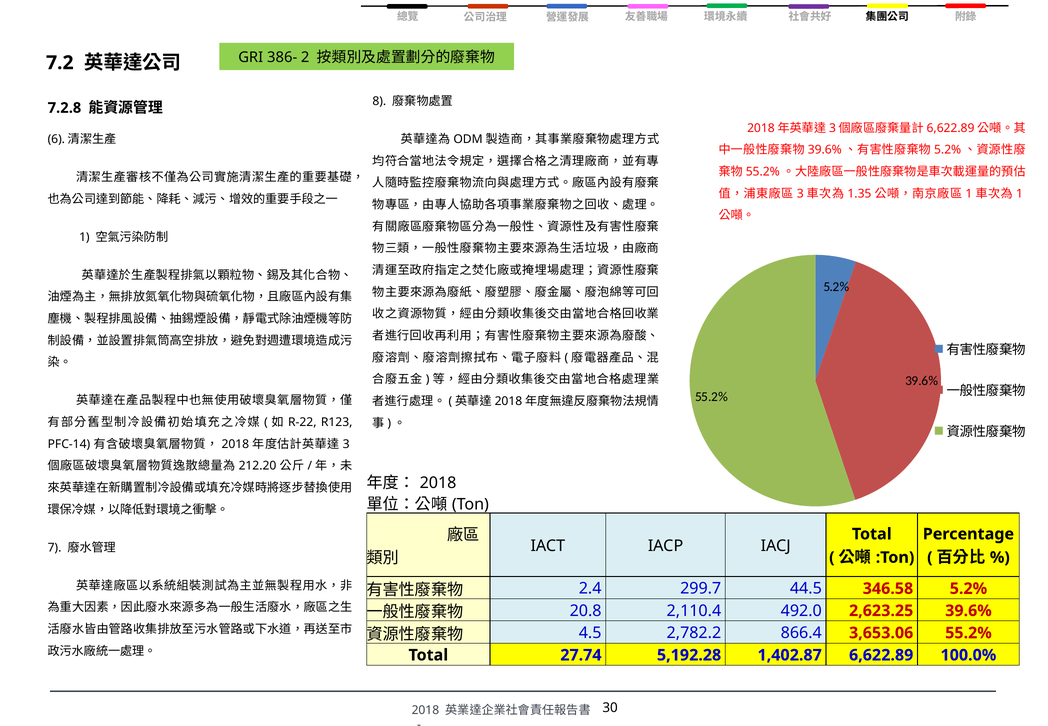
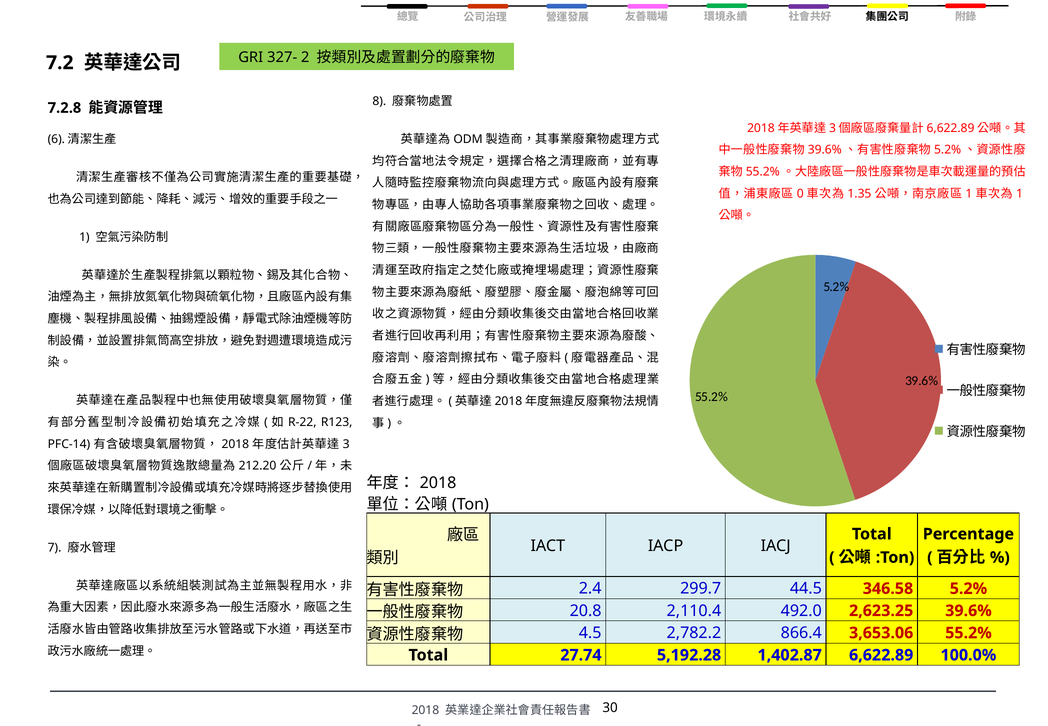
386-: 386- -> 327-
3 at (800, 193): 3 -> 0
